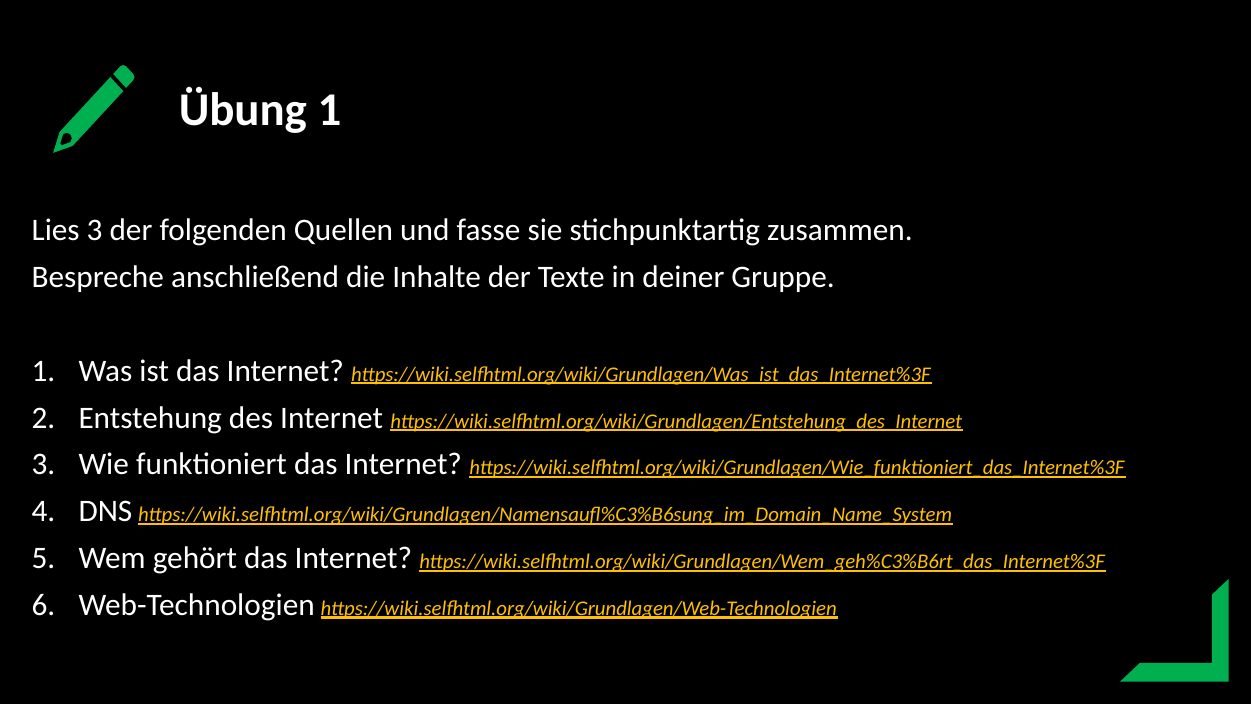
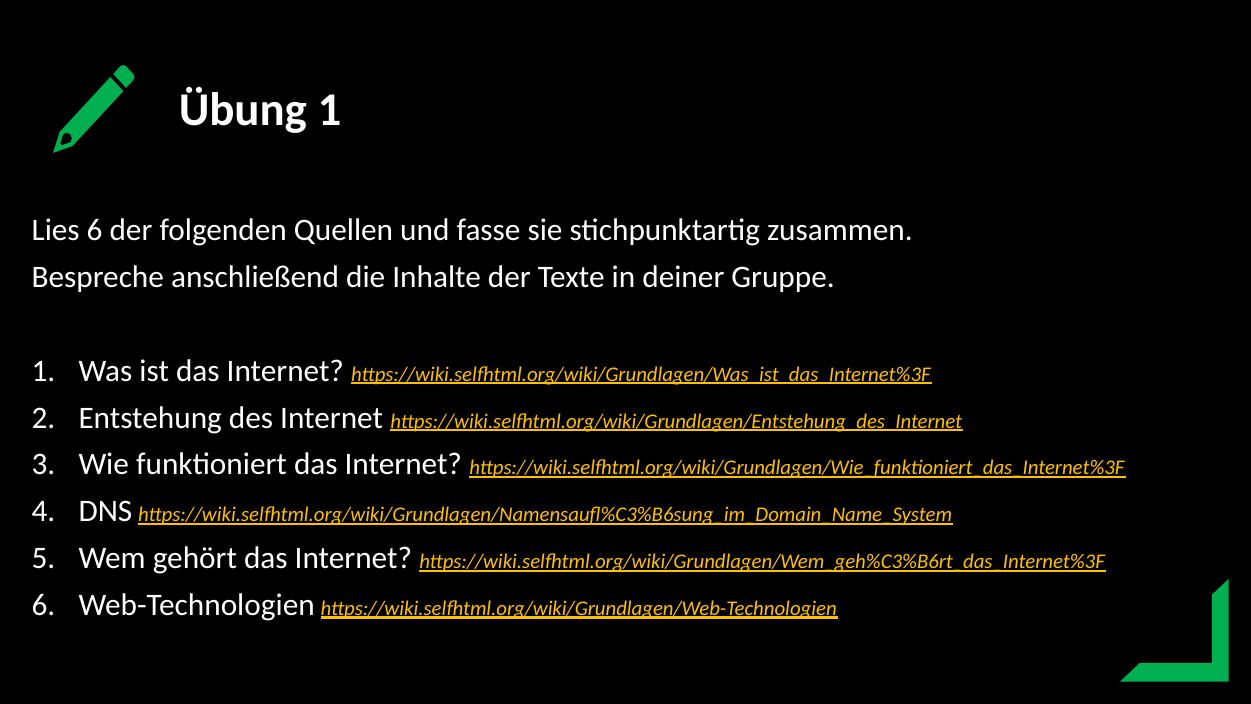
Lies 3: 3 -> 6
